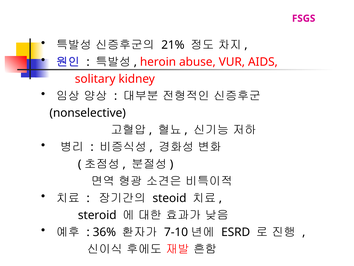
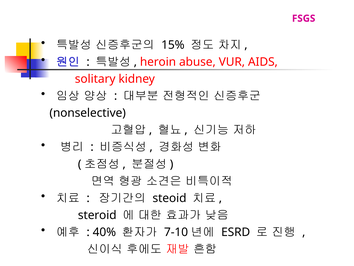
21%: 21% -> 15%
36%: 36% -> 40%
